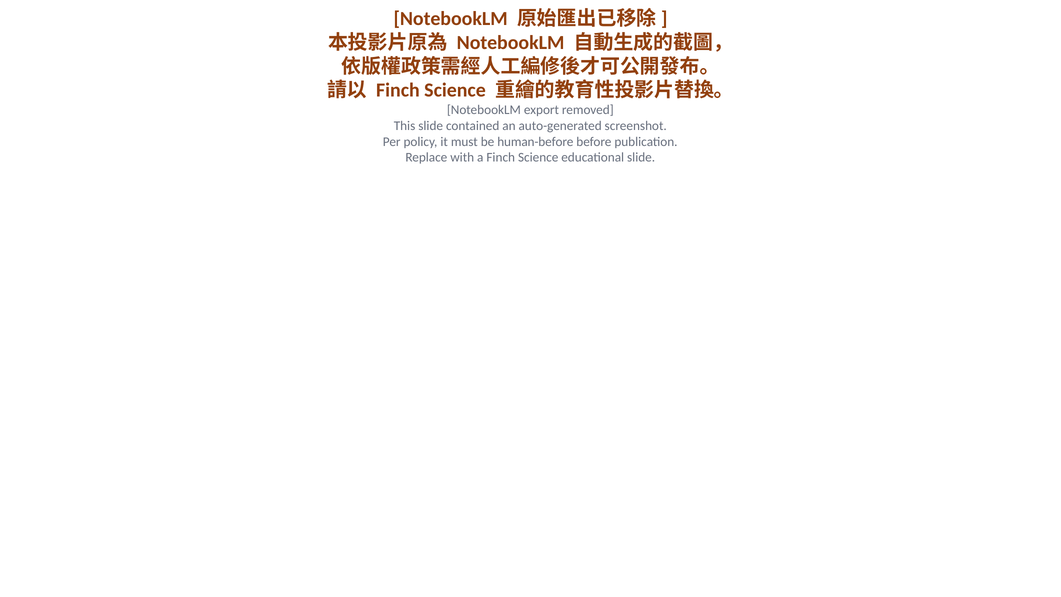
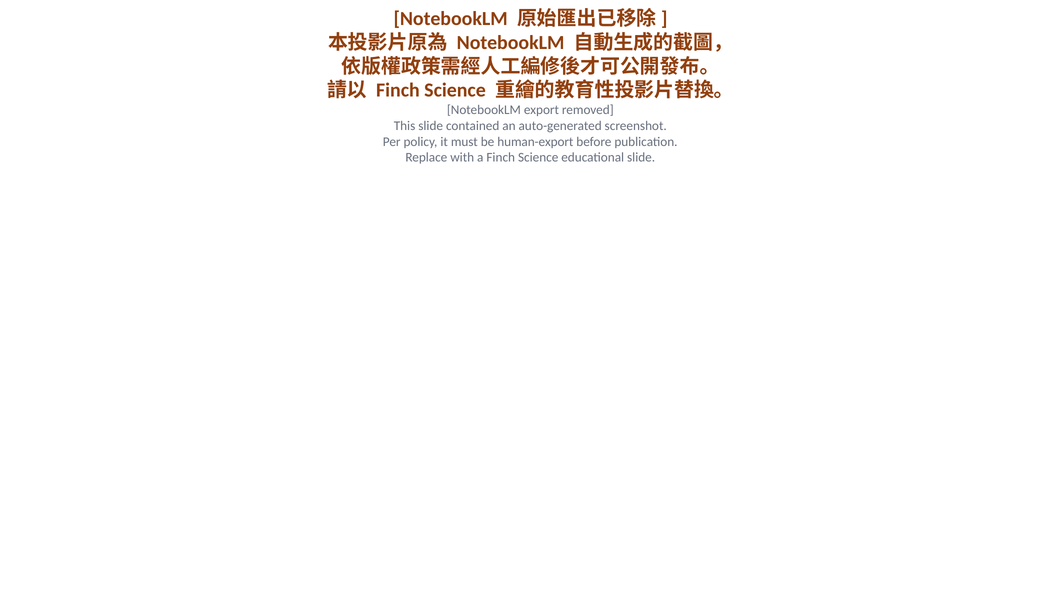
human-before: human-before -> human-export
